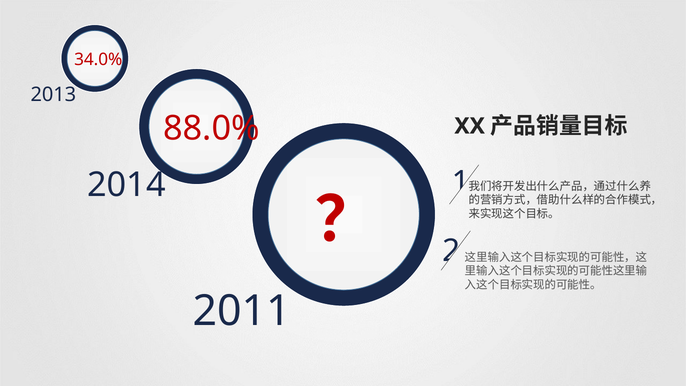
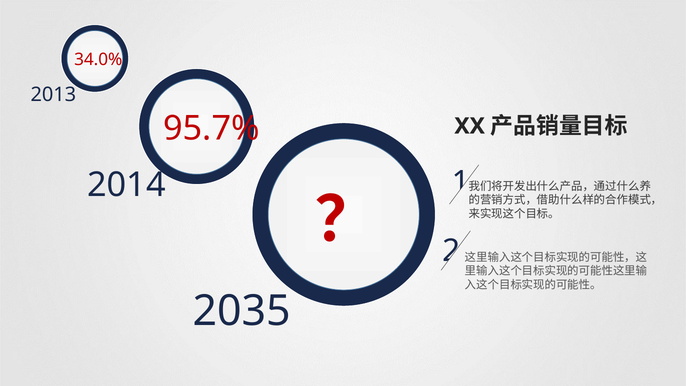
88.0%: 88.0% -> 95.7%
2011: 2011 -> 2035
